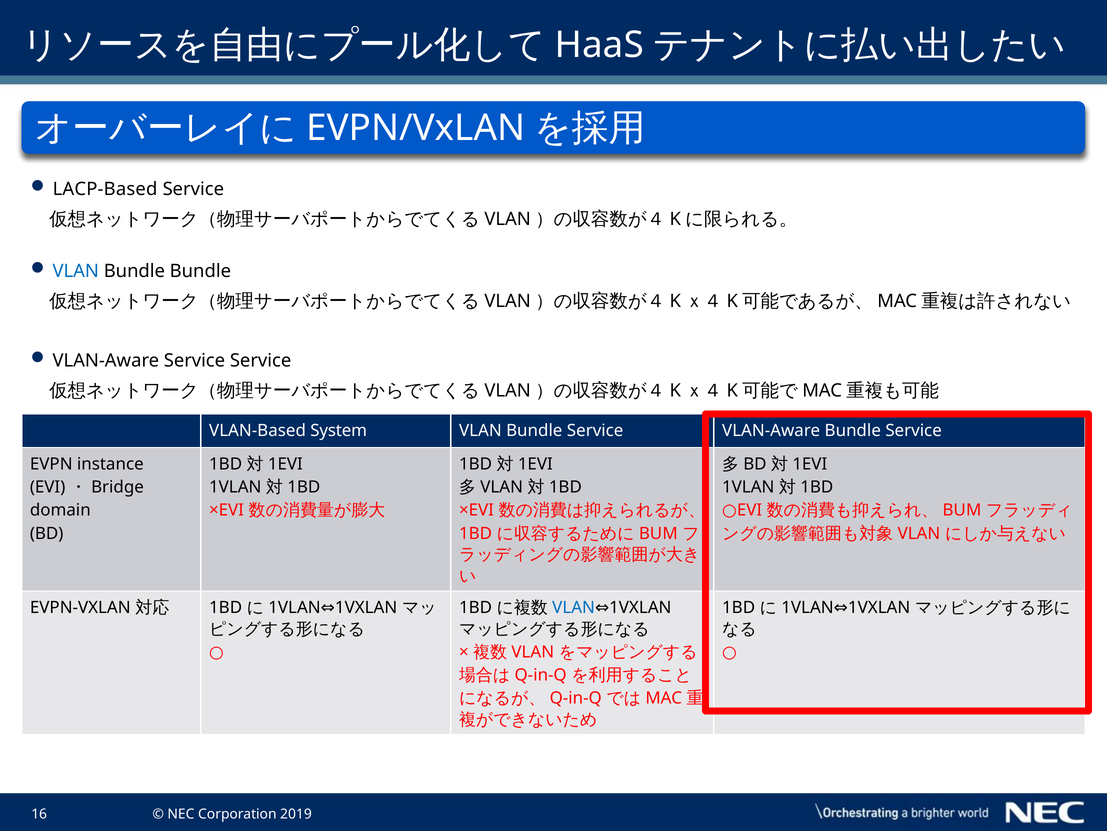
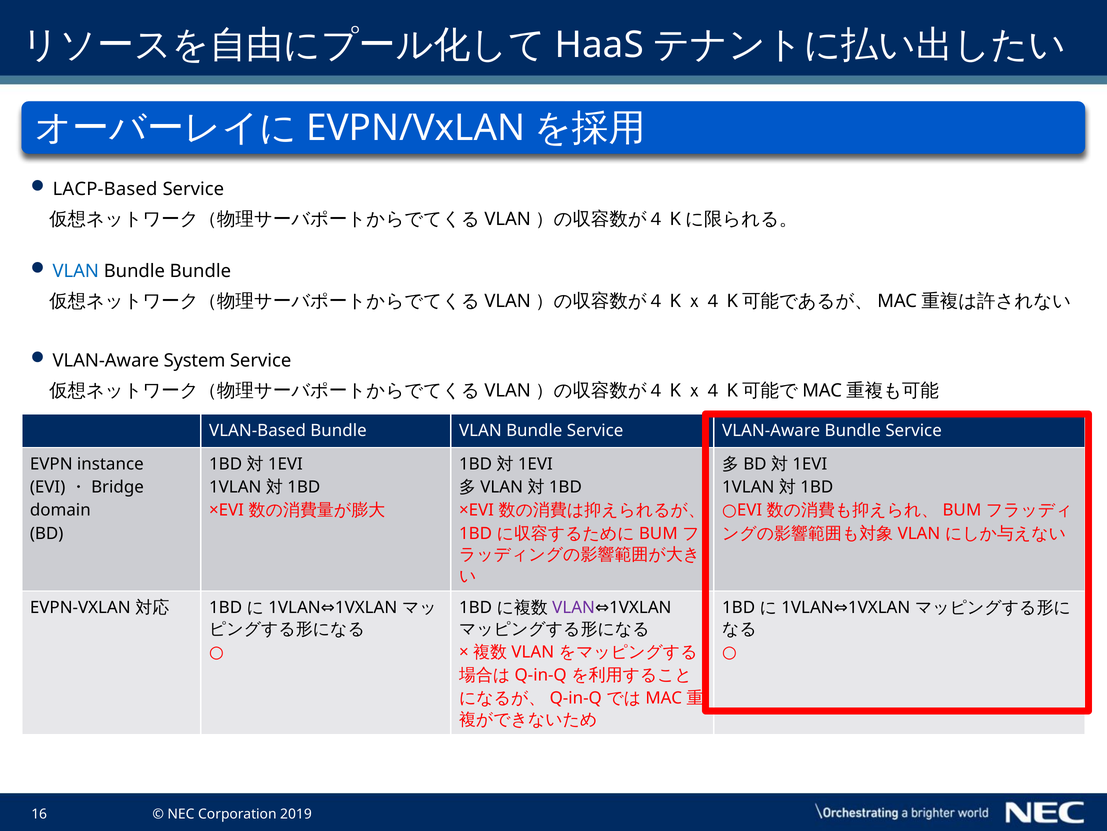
VLAN-Aware Service: Service -> System
VLAN-Based System: System -> Bundle
VLAN at (574, 607) colour: blue -> purple
